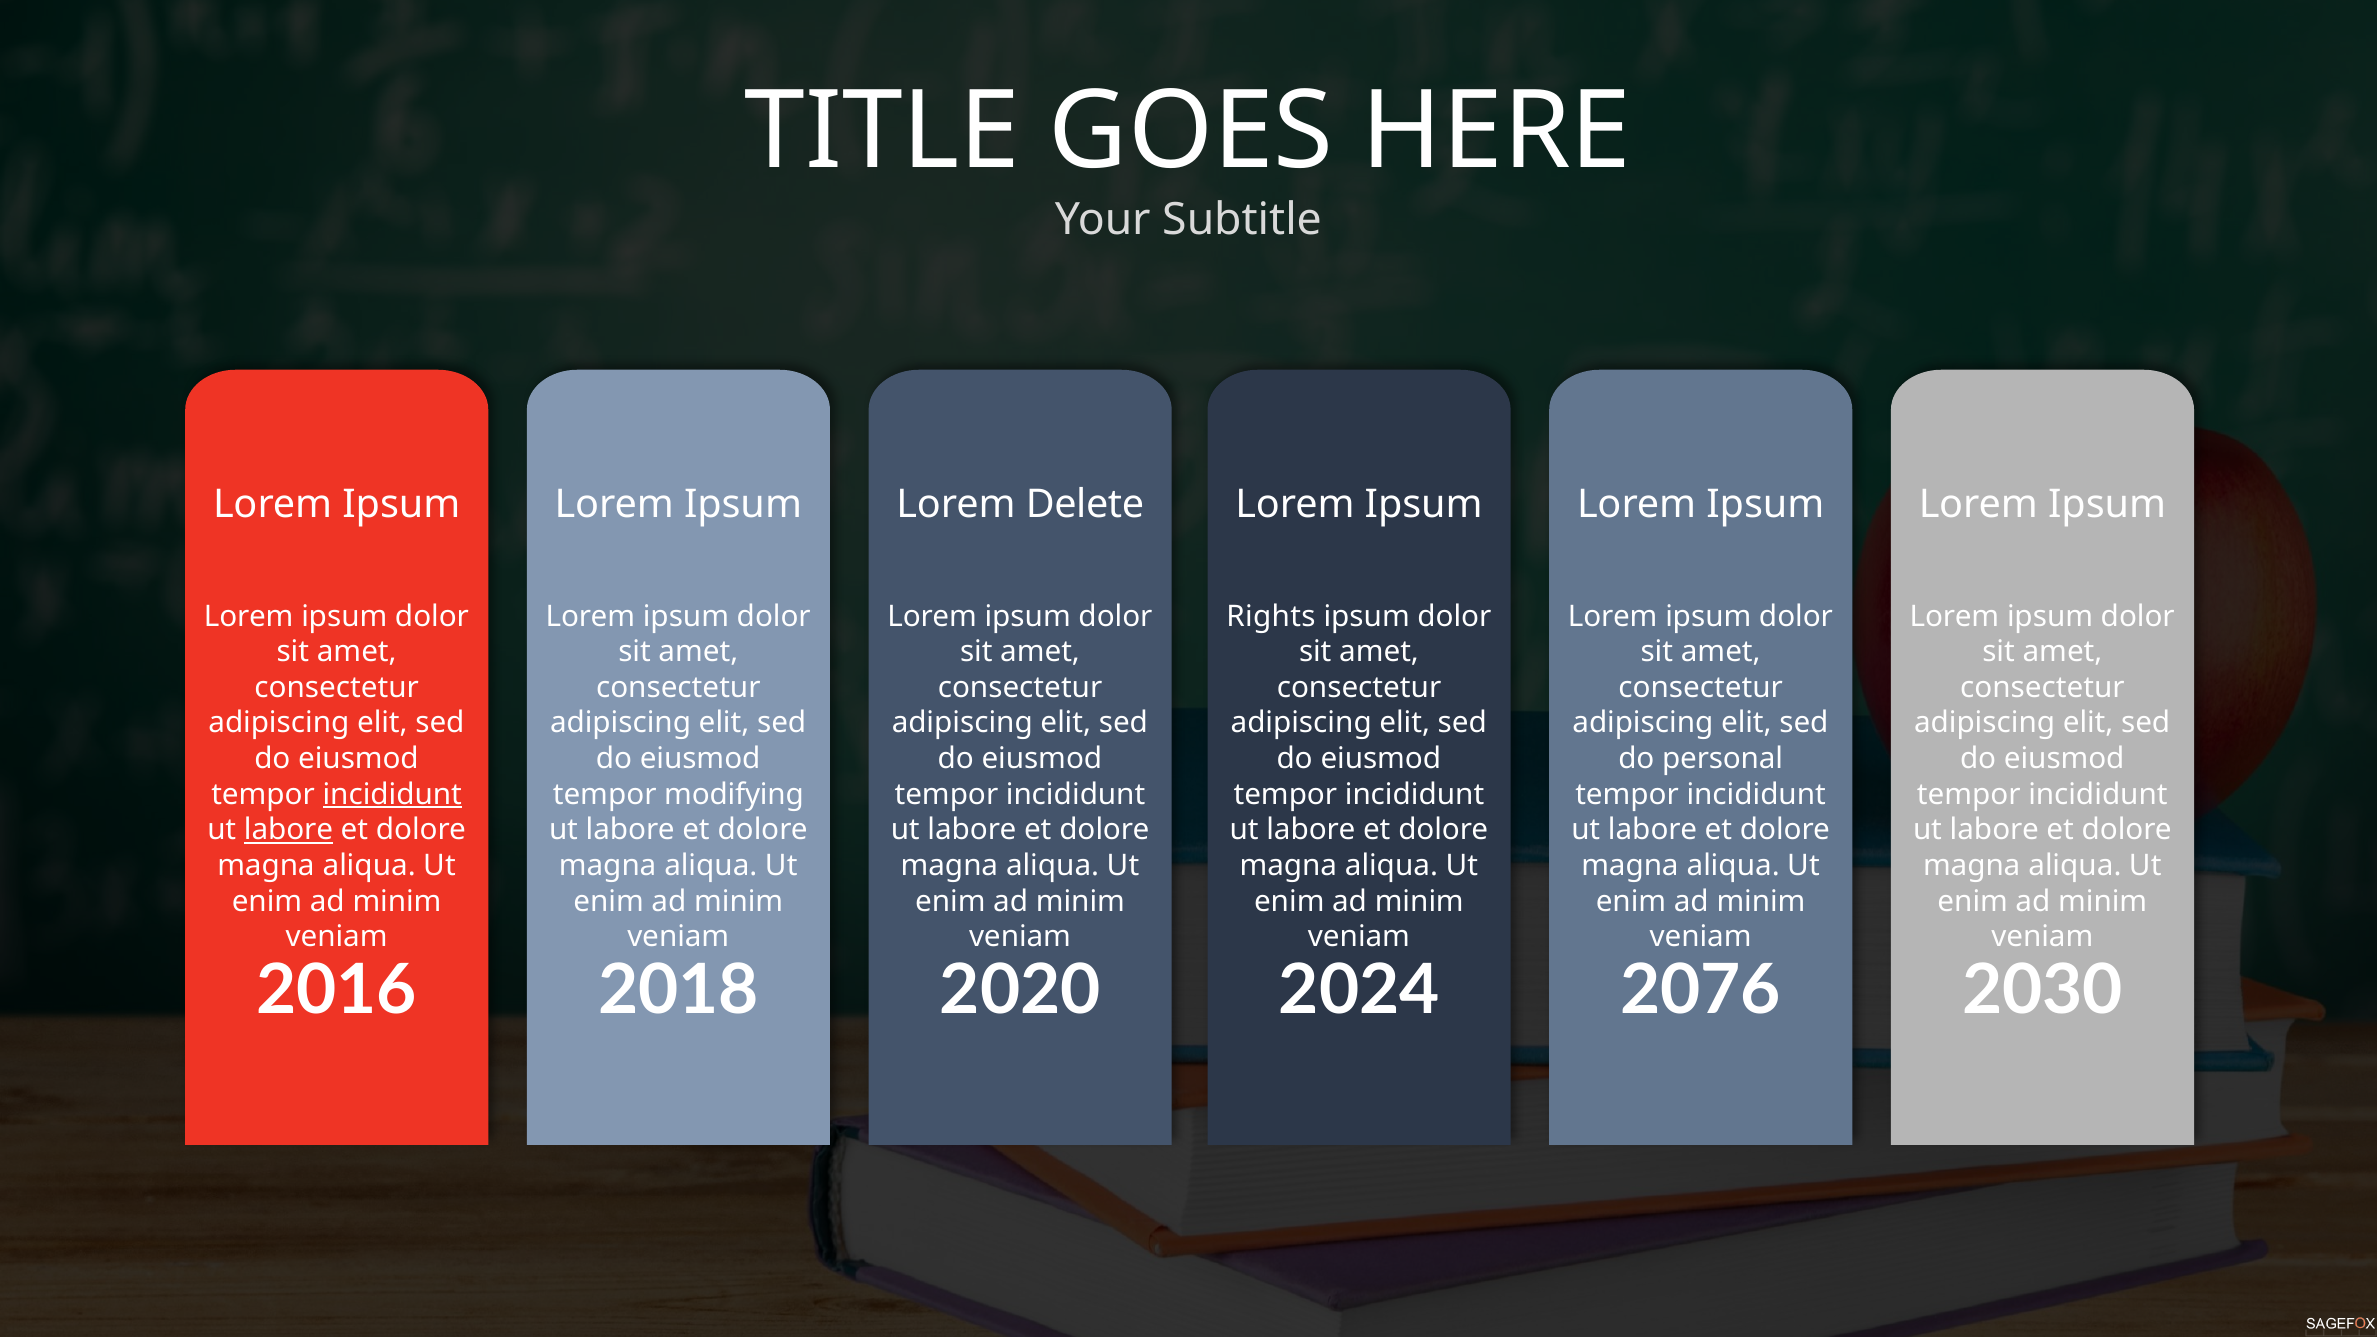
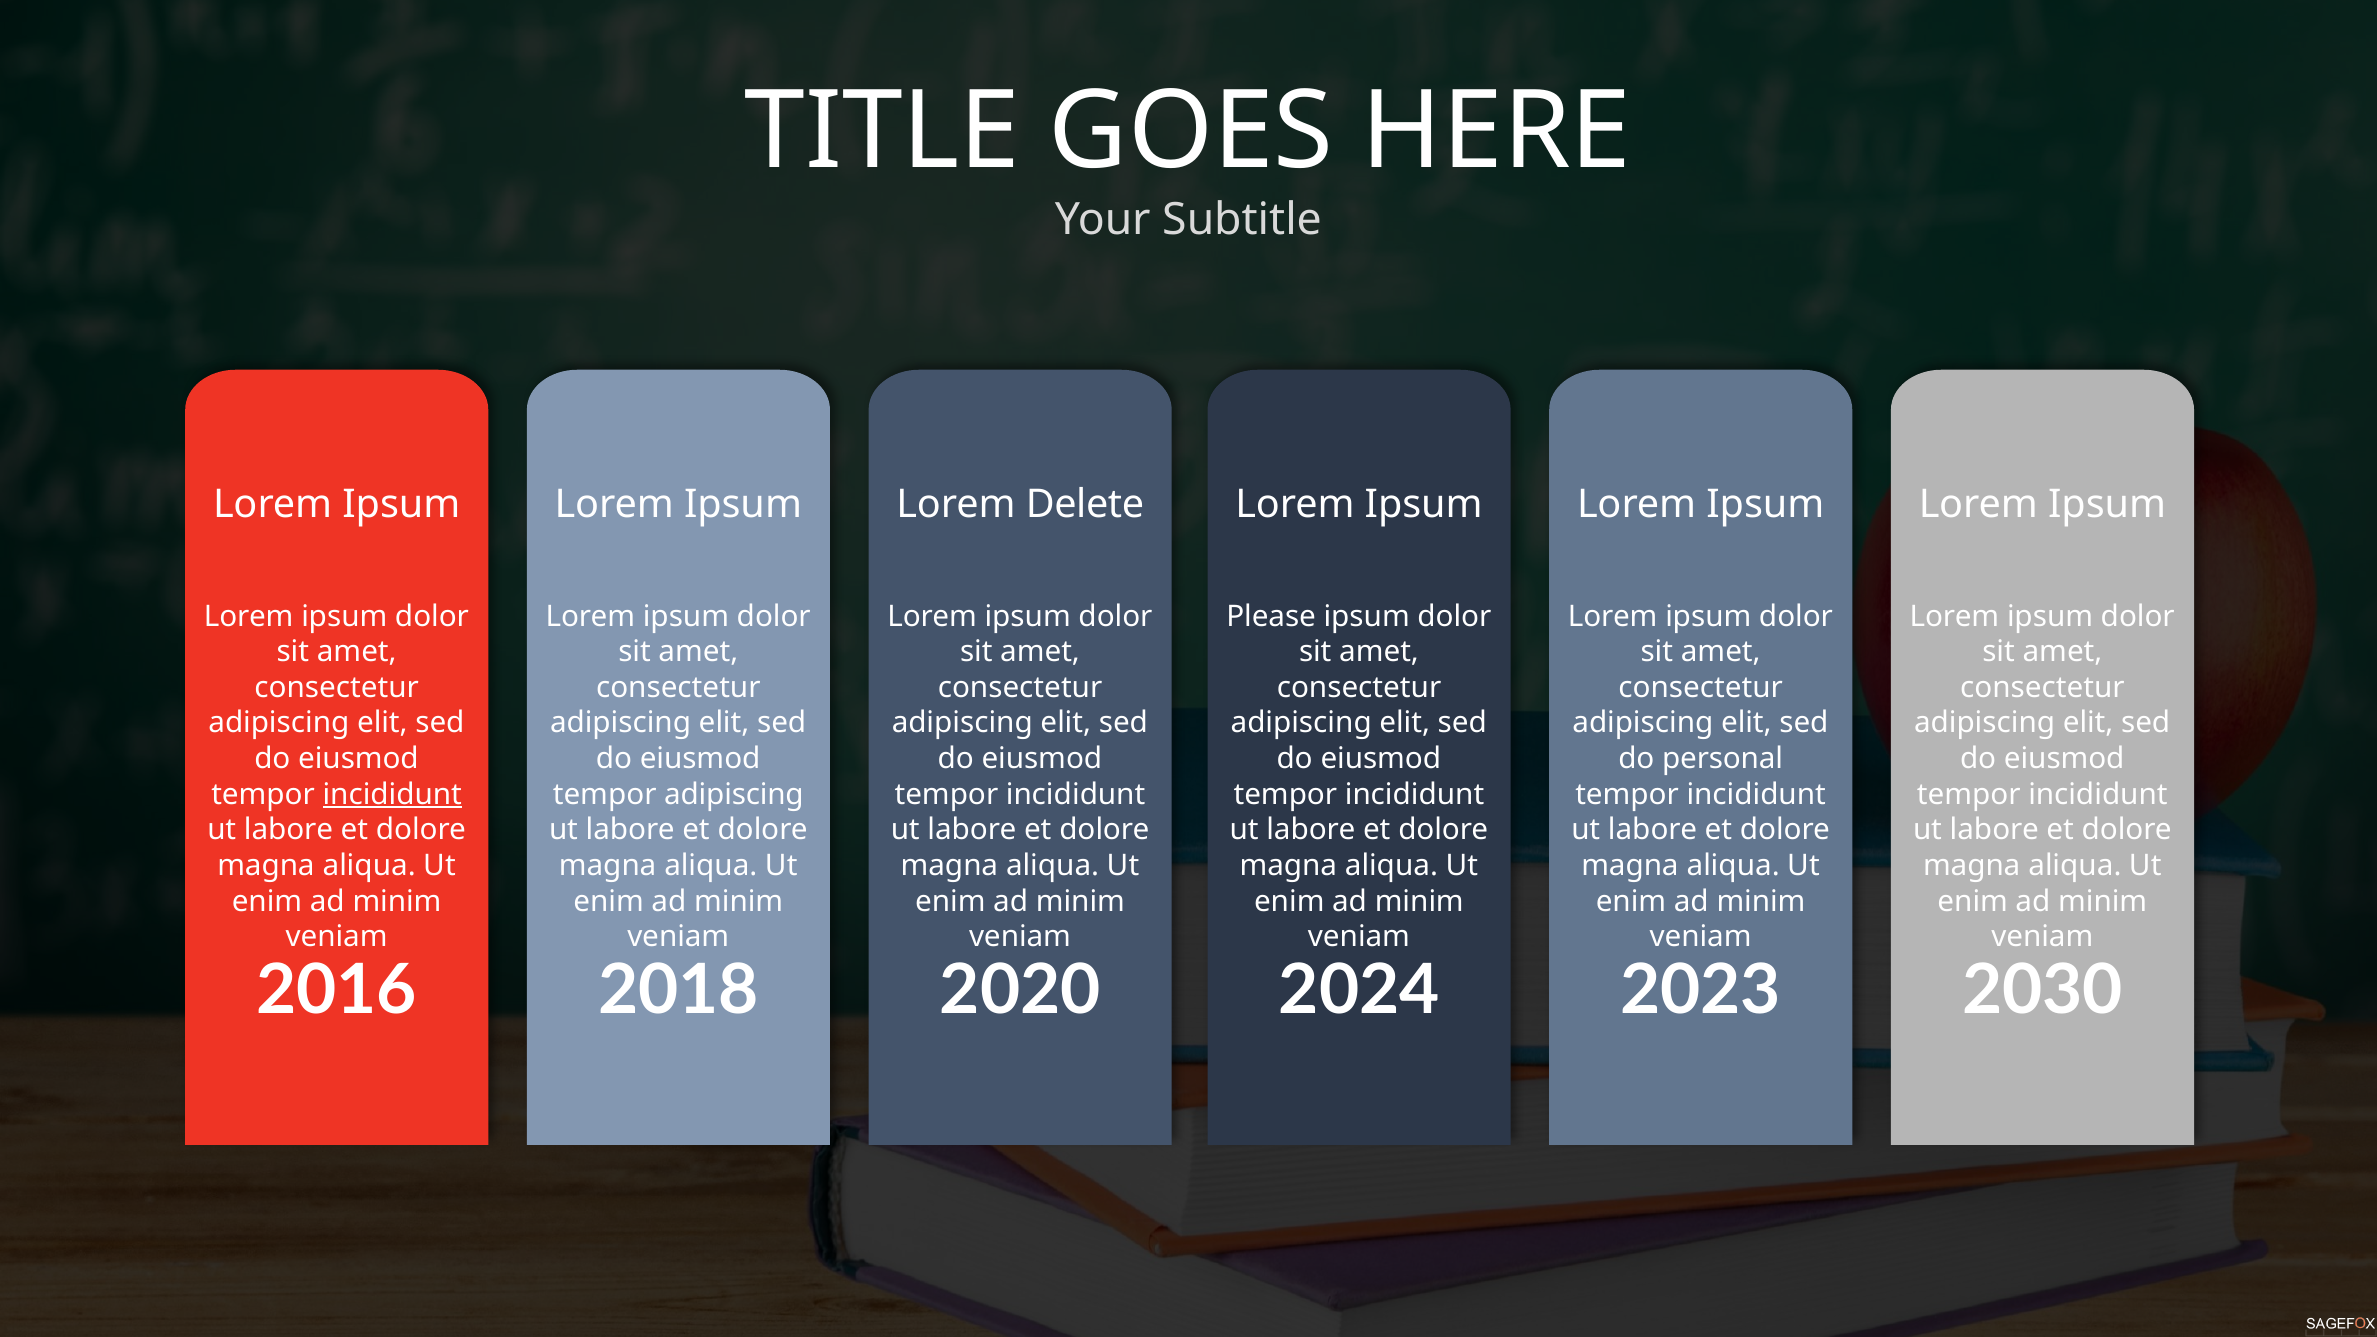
Rights: Rights -> Please
tempor modifying: modifying -> adipiscing
labore at (289, 830) underline: present -> none
2076: 2076 -> 2023
